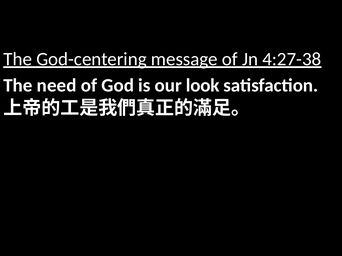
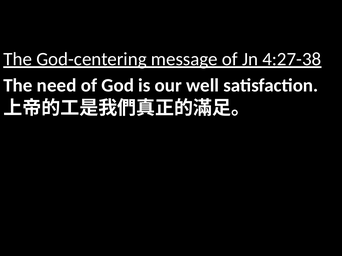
look: look -> well
